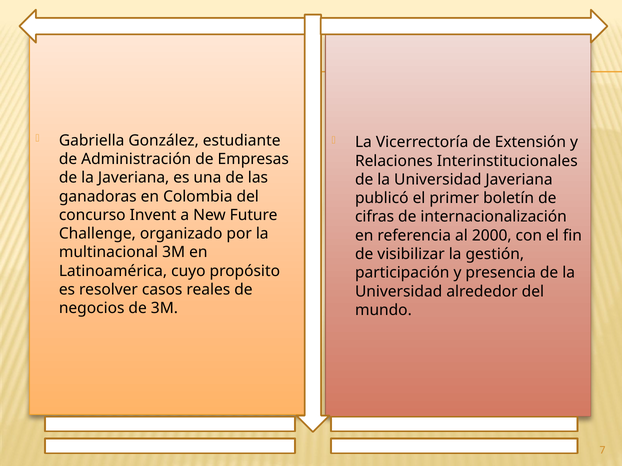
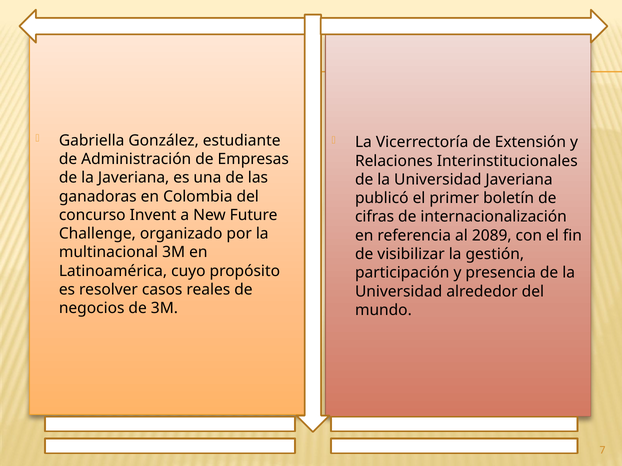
2000: 2000 -> 2089
